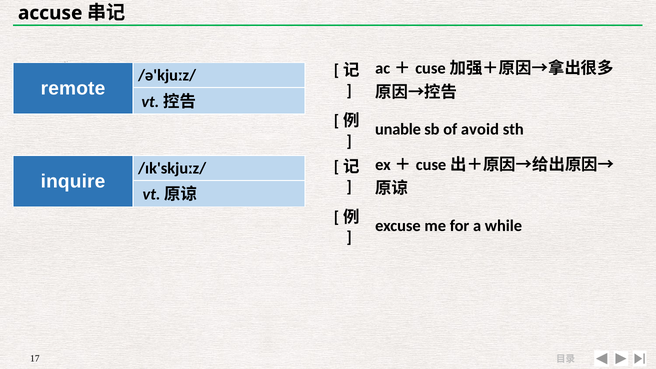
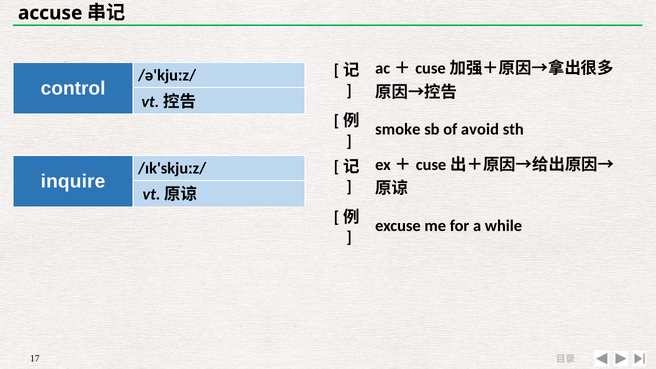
remote: remote -> control
unable: unable -> smoke
